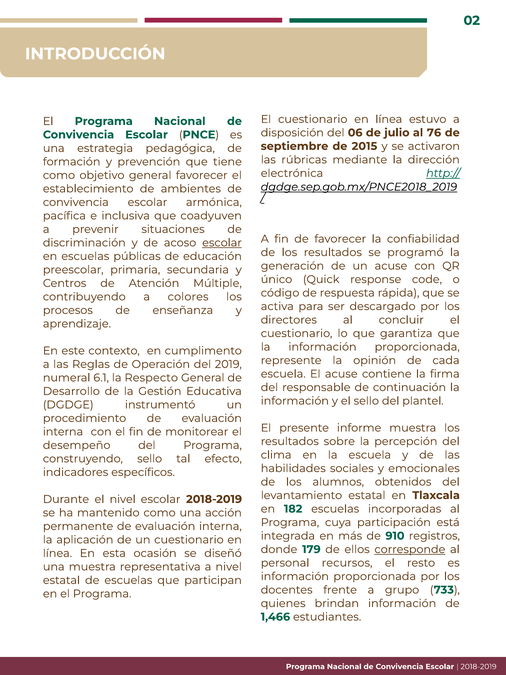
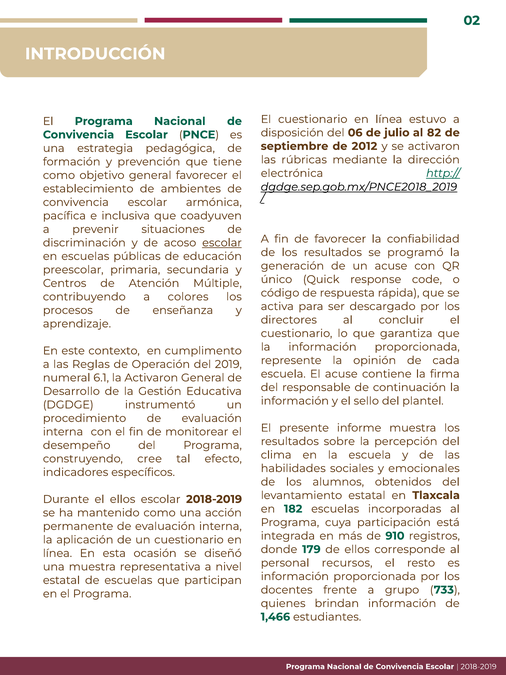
76: 76 -> 82
2015: 2015 -> 2012
la Respecto: Respecto -> Activaron
construyendo sello: sello -> cree
el nivel: nivel -> ellos
corresponde underline: present -> none
